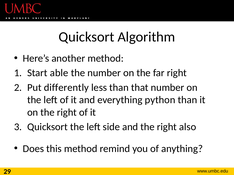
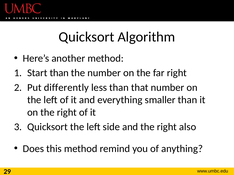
Start able: able -> than
python: python -> smaller
